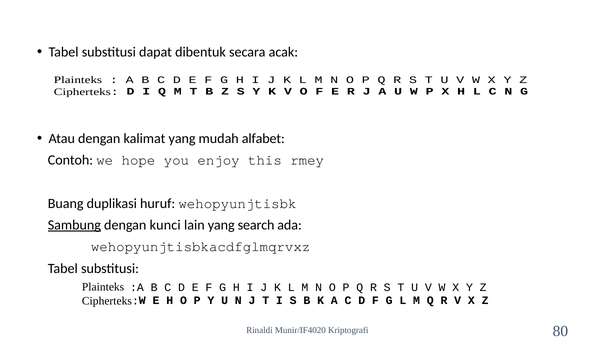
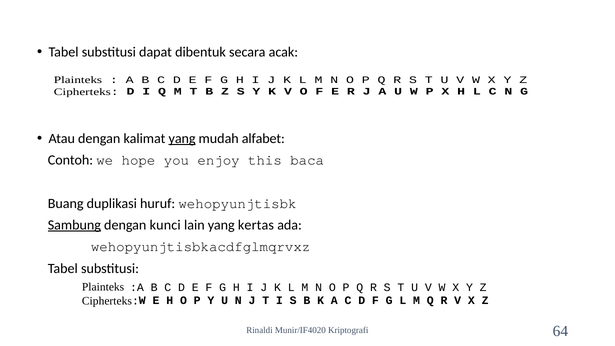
yang at (182, 139) underline: none -> present
rmey: rmey -> baca
search: search -> kertas
80: 80 -> 64
